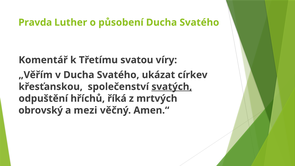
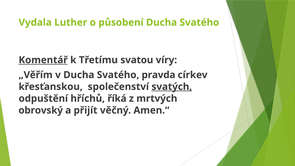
Pravda: Pravda -> Vydala
Komentář underline: none -> present
ukázat: ukázat -> pravda
mezi: mezi -> přijít
